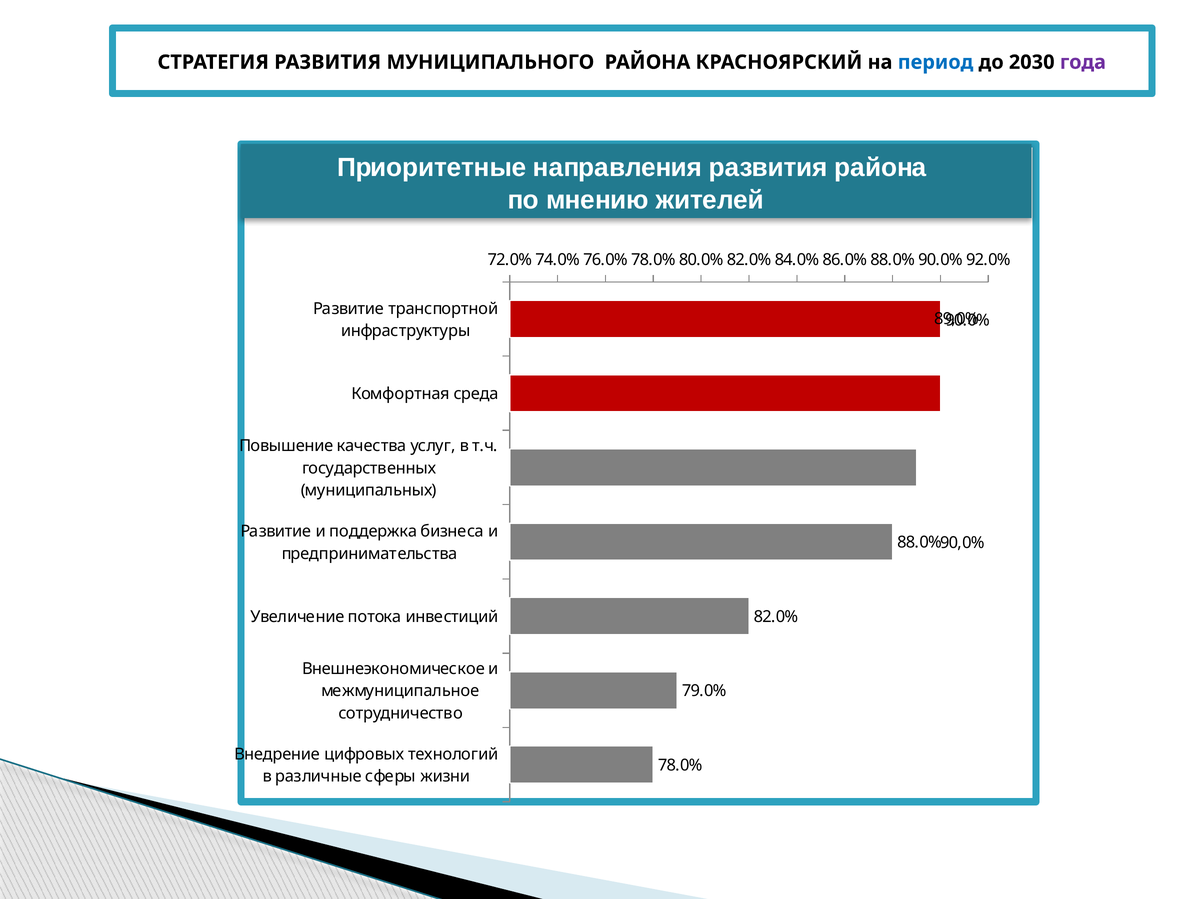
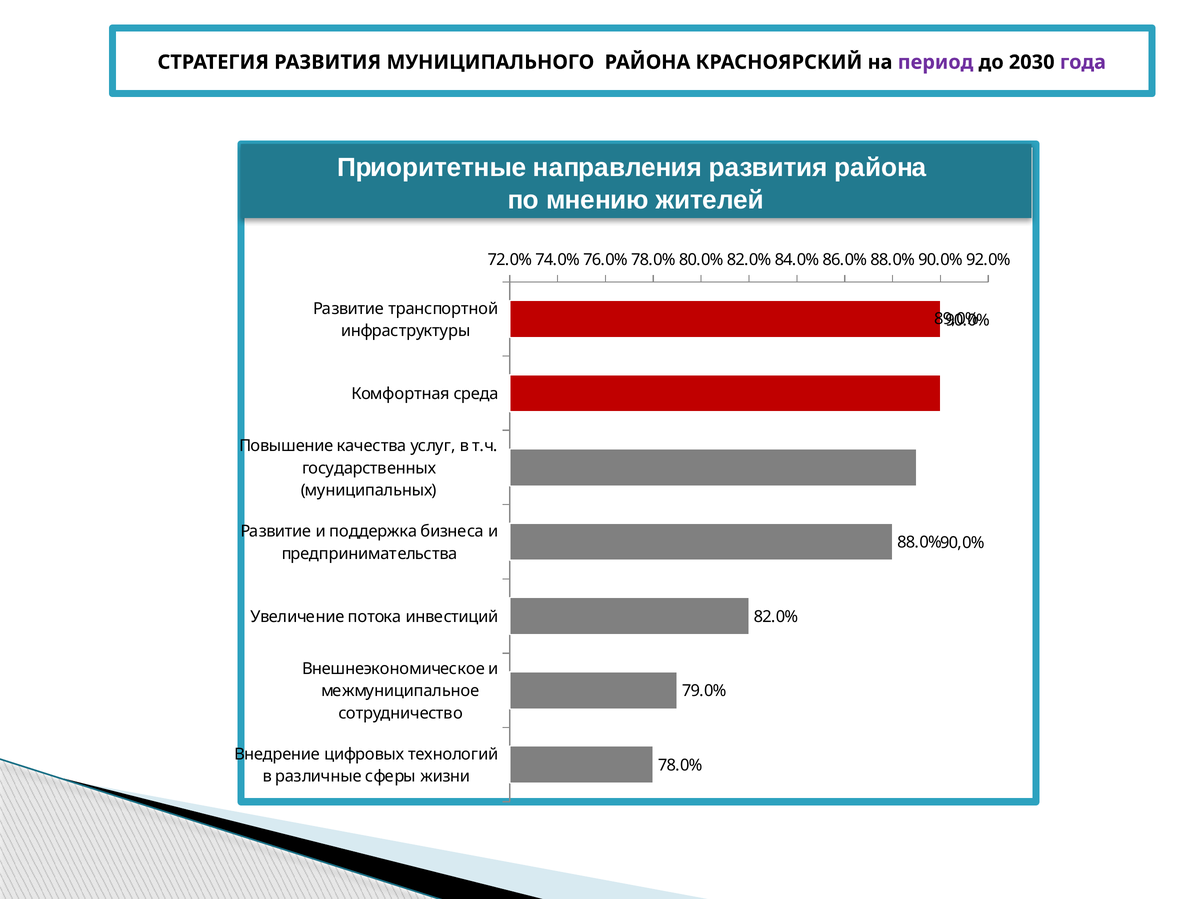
период colour: blue -> purple
